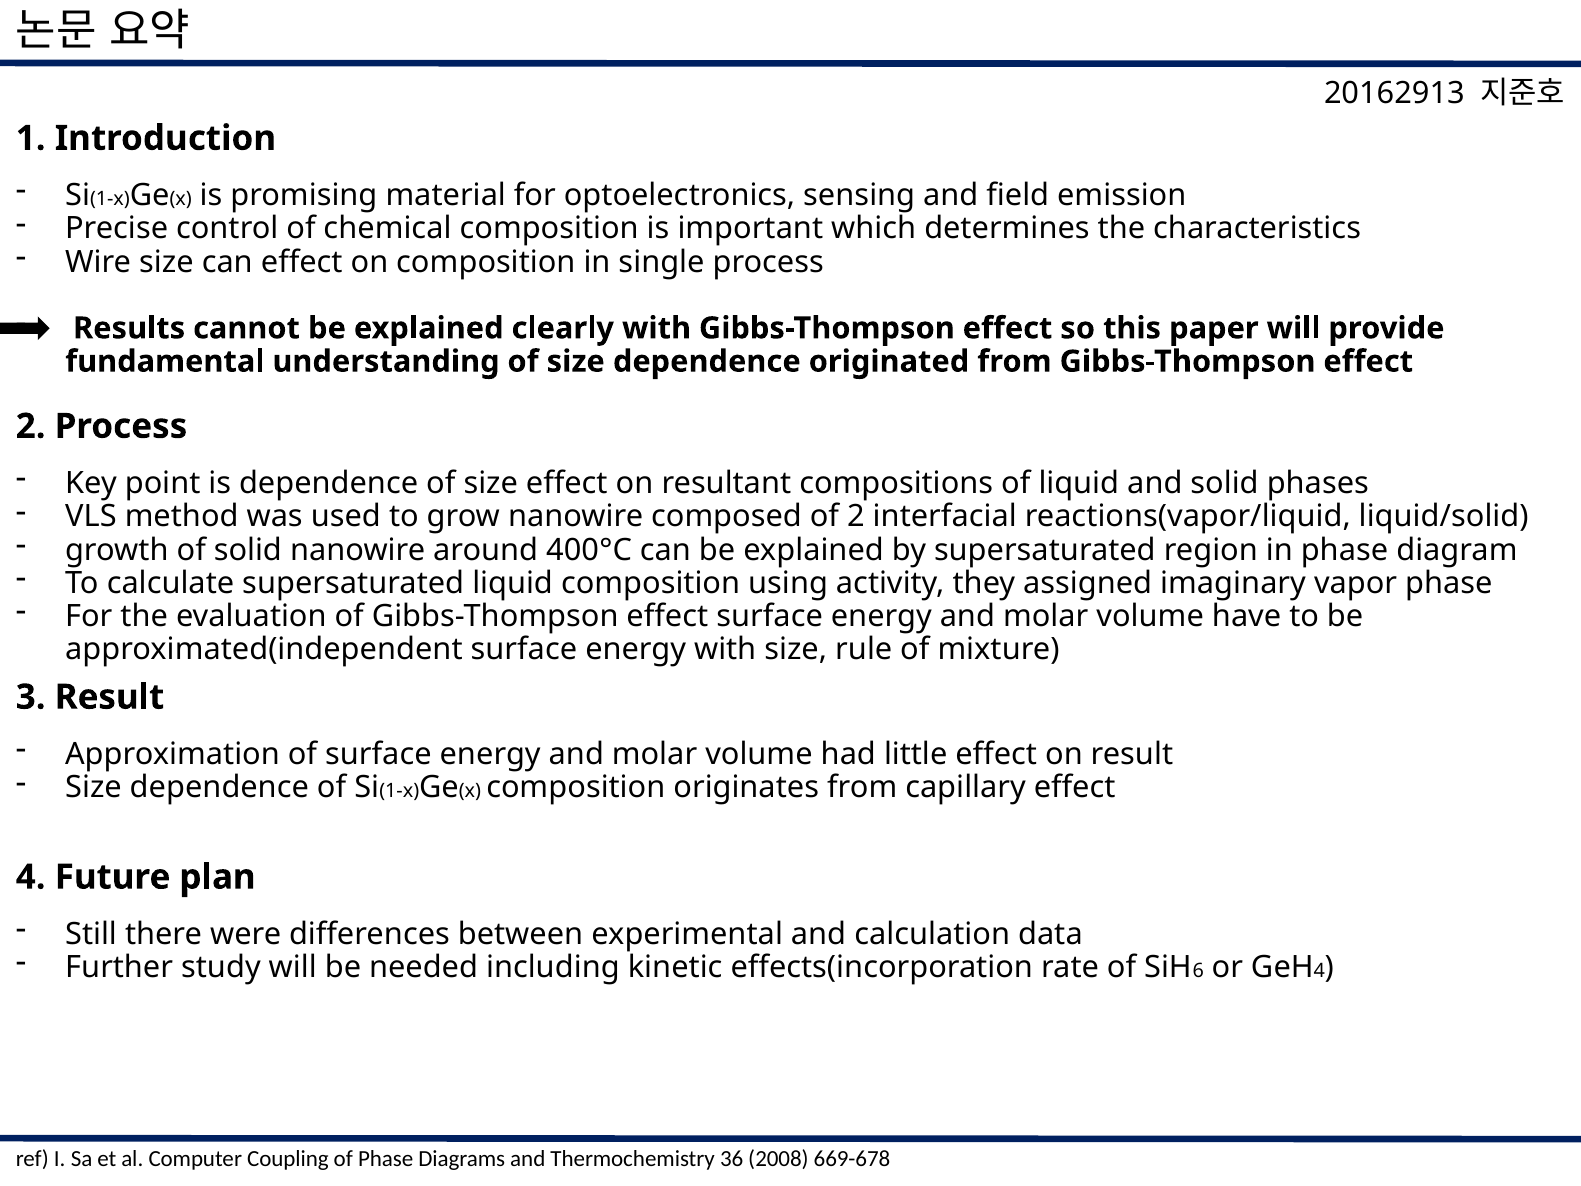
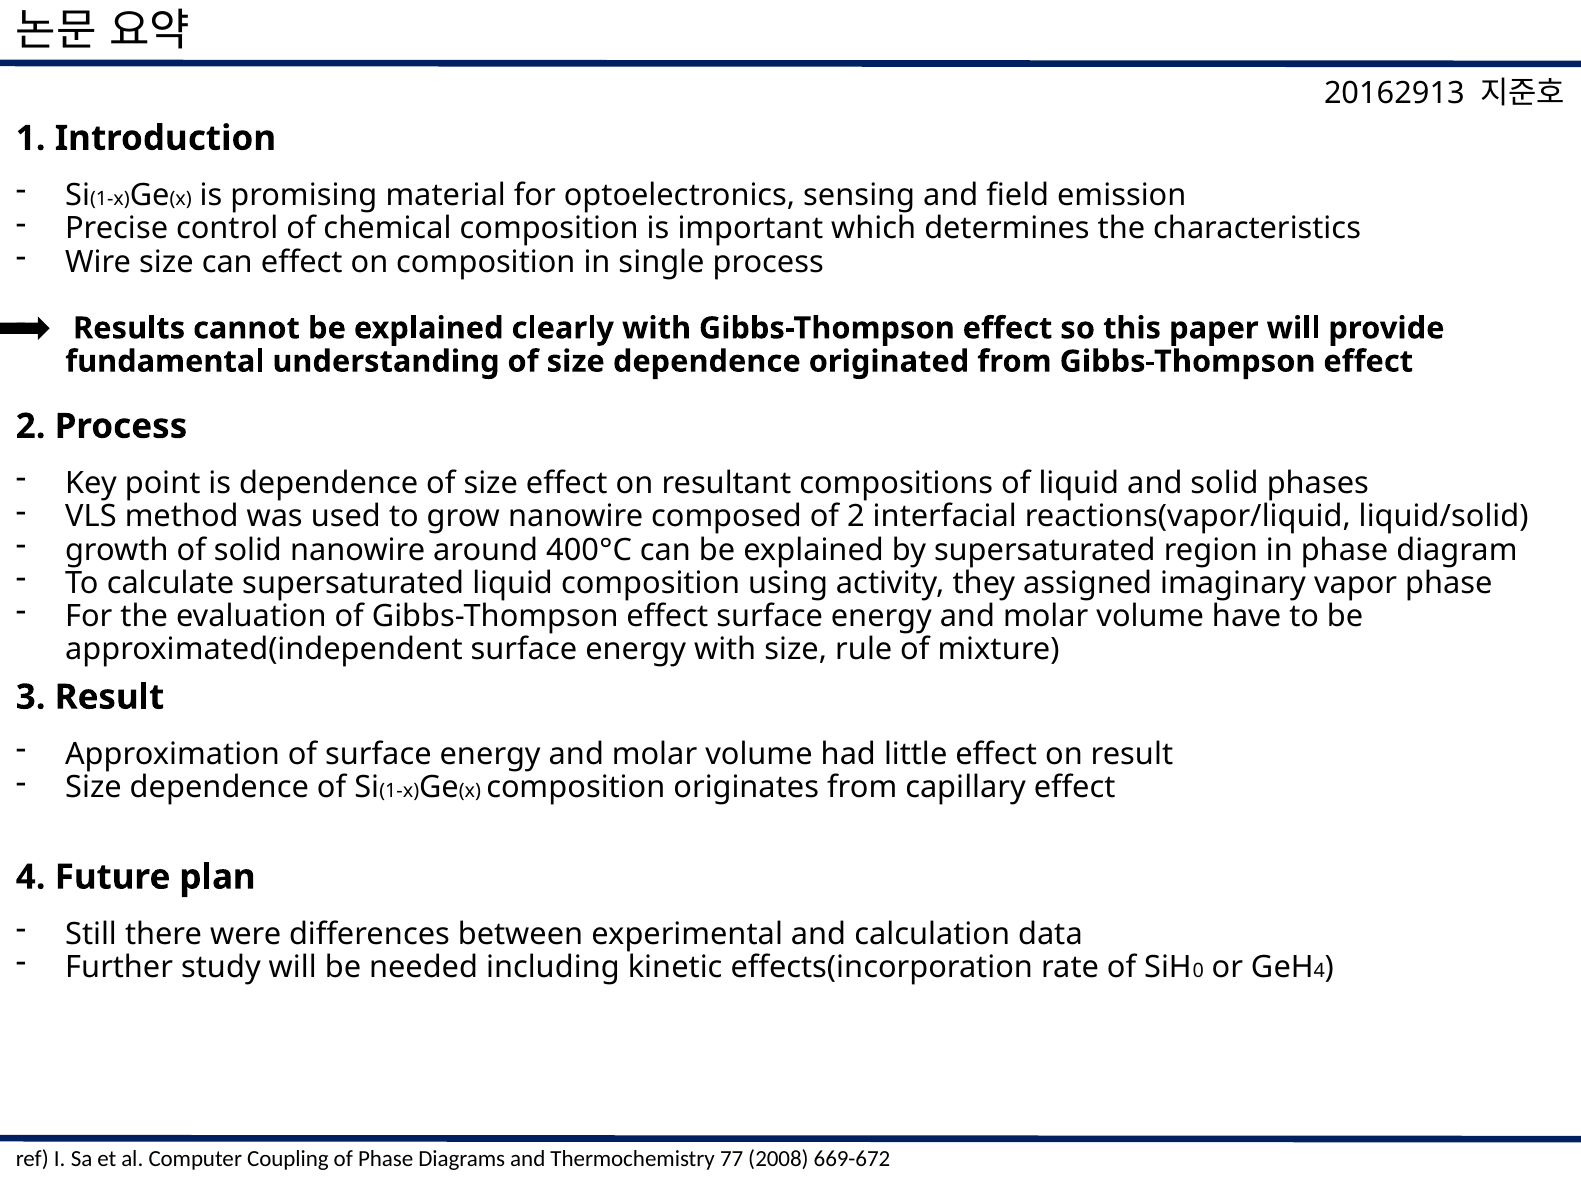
6: 6 -> 0
36: 36 -> 77
669-678: 669-678 -> 669-672
